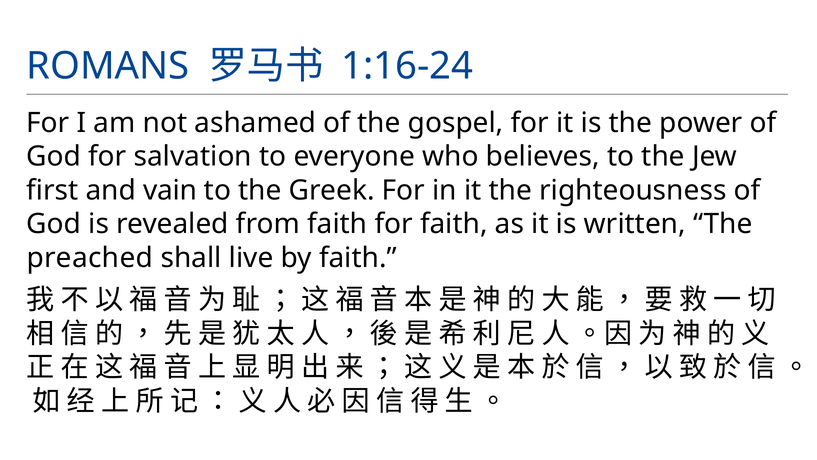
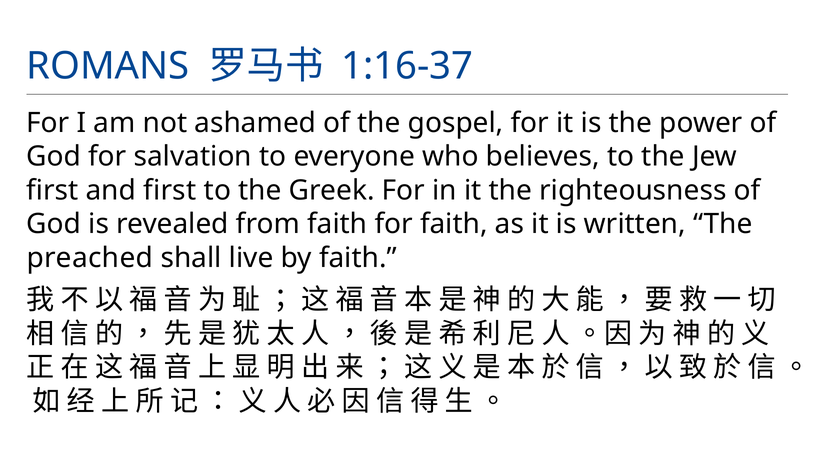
1:16-24: 1:16-24 -> 1:16-37
and vain: vain -> first
